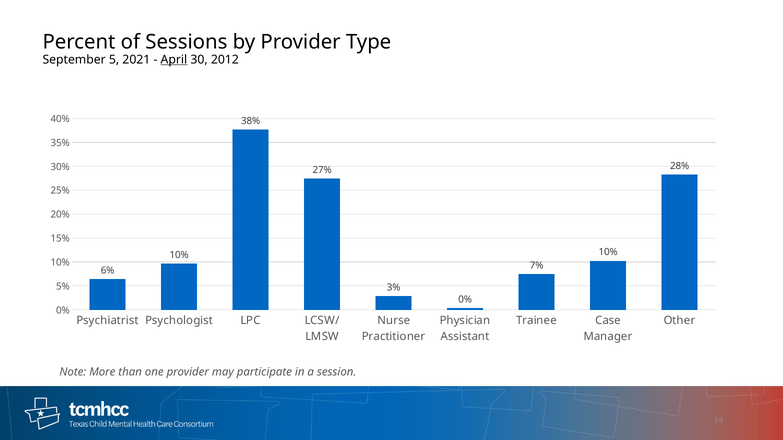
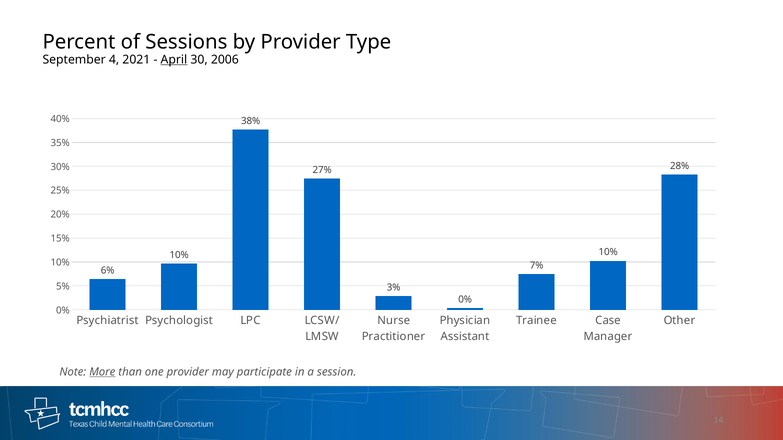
5: 5 -> 4
2012: 2012 -> 2006
More underline: none -> present
